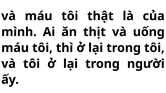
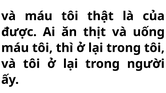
mình: mình -> được
